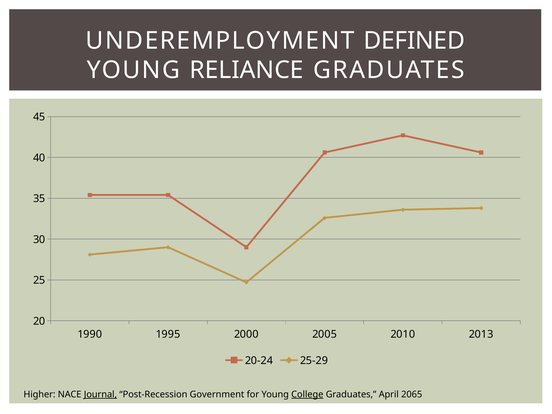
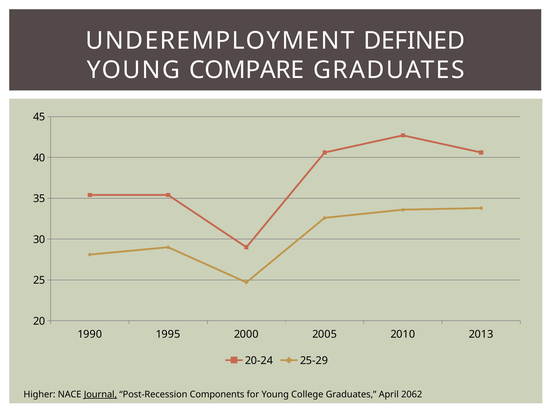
RELIANCE: RELIANCE -> COMPARE
Government: Government -> Components
College underline: present -> none
2065: 2065 -> 2062
